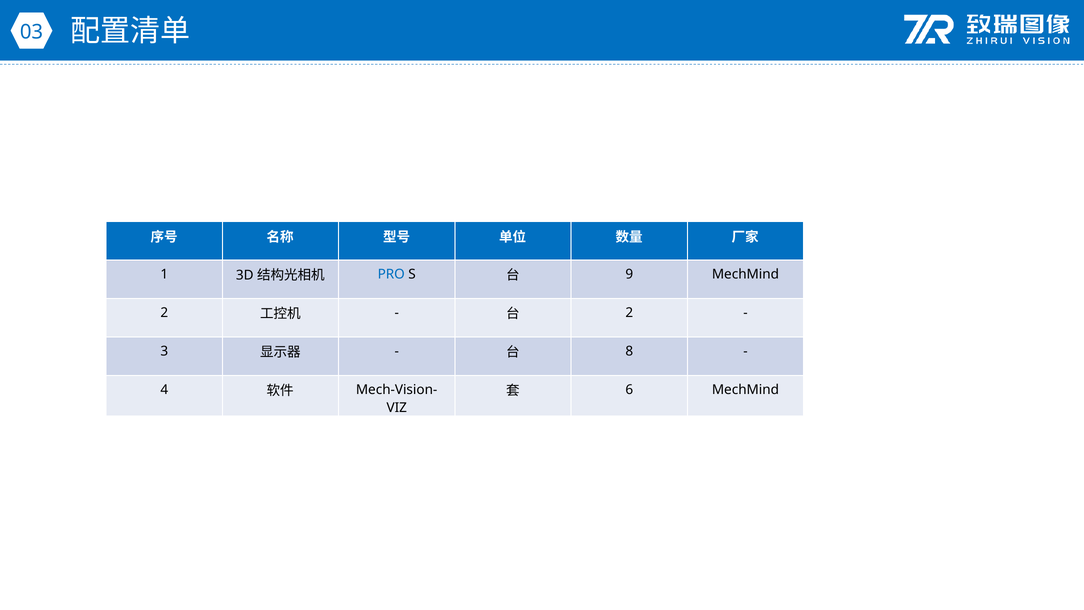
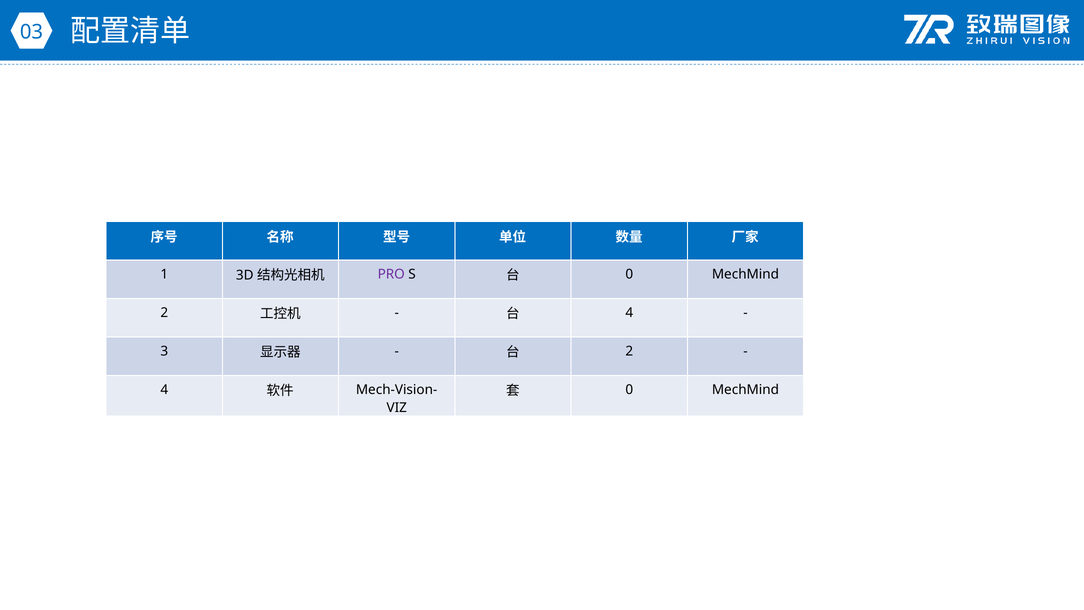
PRO colour: blue -> purple
9 at (629, 274): 9 -> 0
2 at (629, 313): 2 -> 4
8 at (629, 351): 8 -> 2
6 at (629, 389): 6 -> 0
